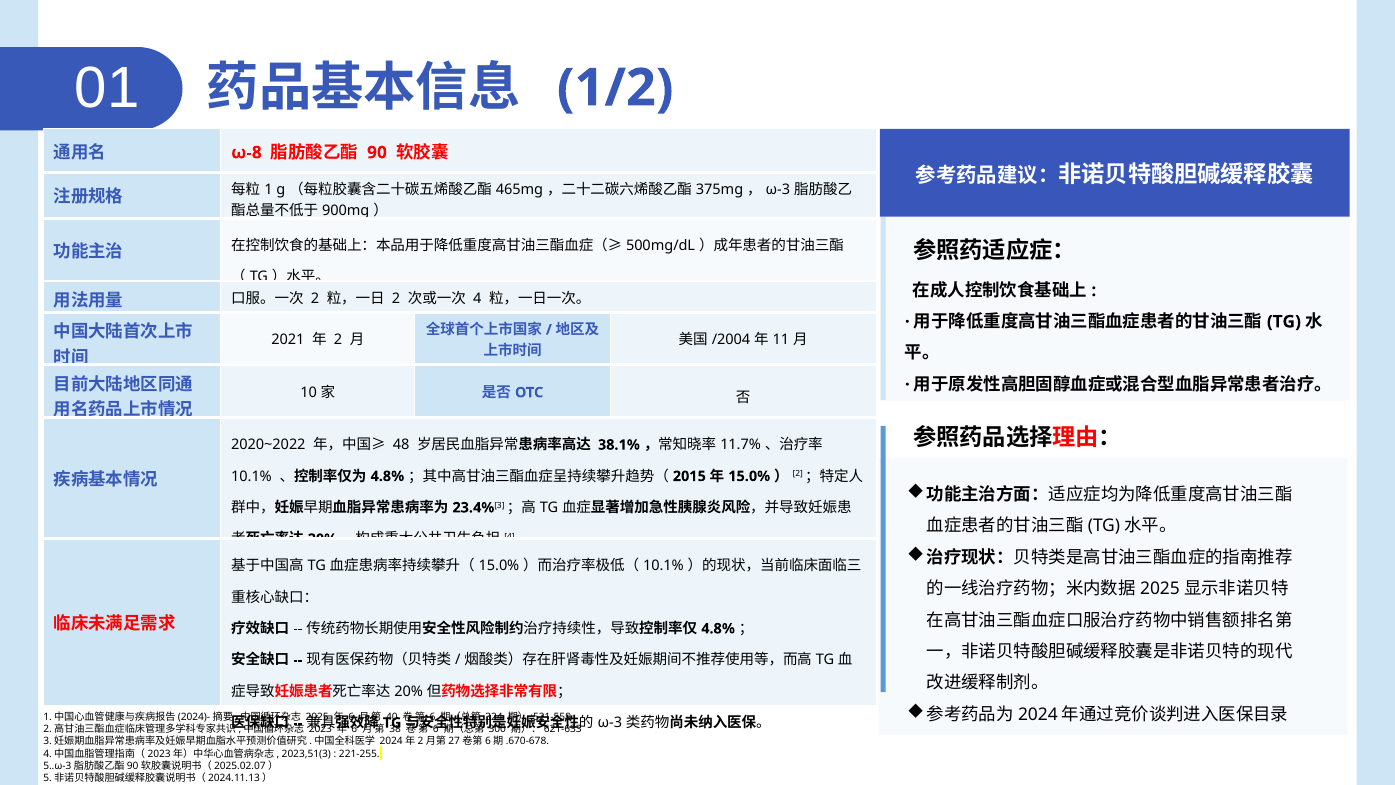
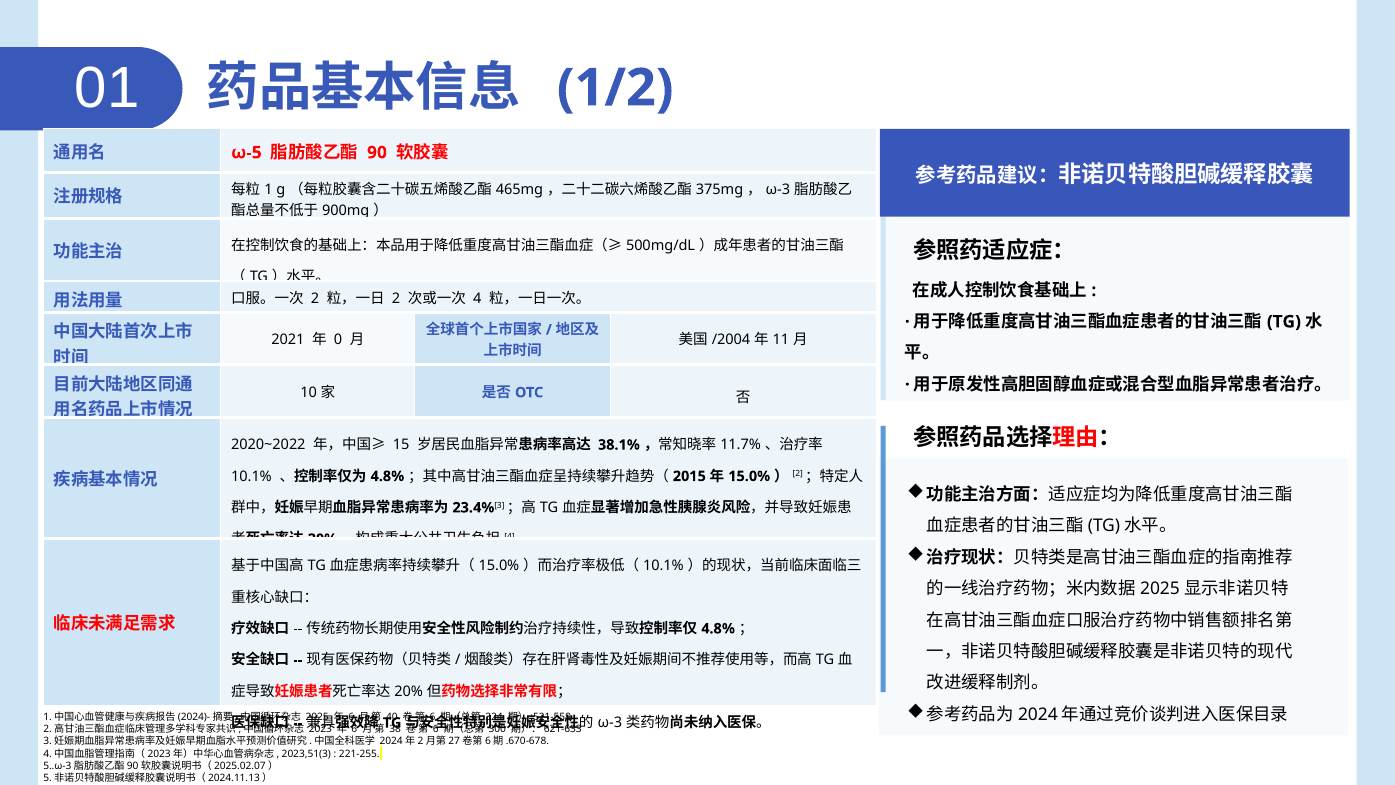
ω-8: ω-8 -> ω-5
2 at (338, 340): 2 -> 0
48: 48 -> 15
